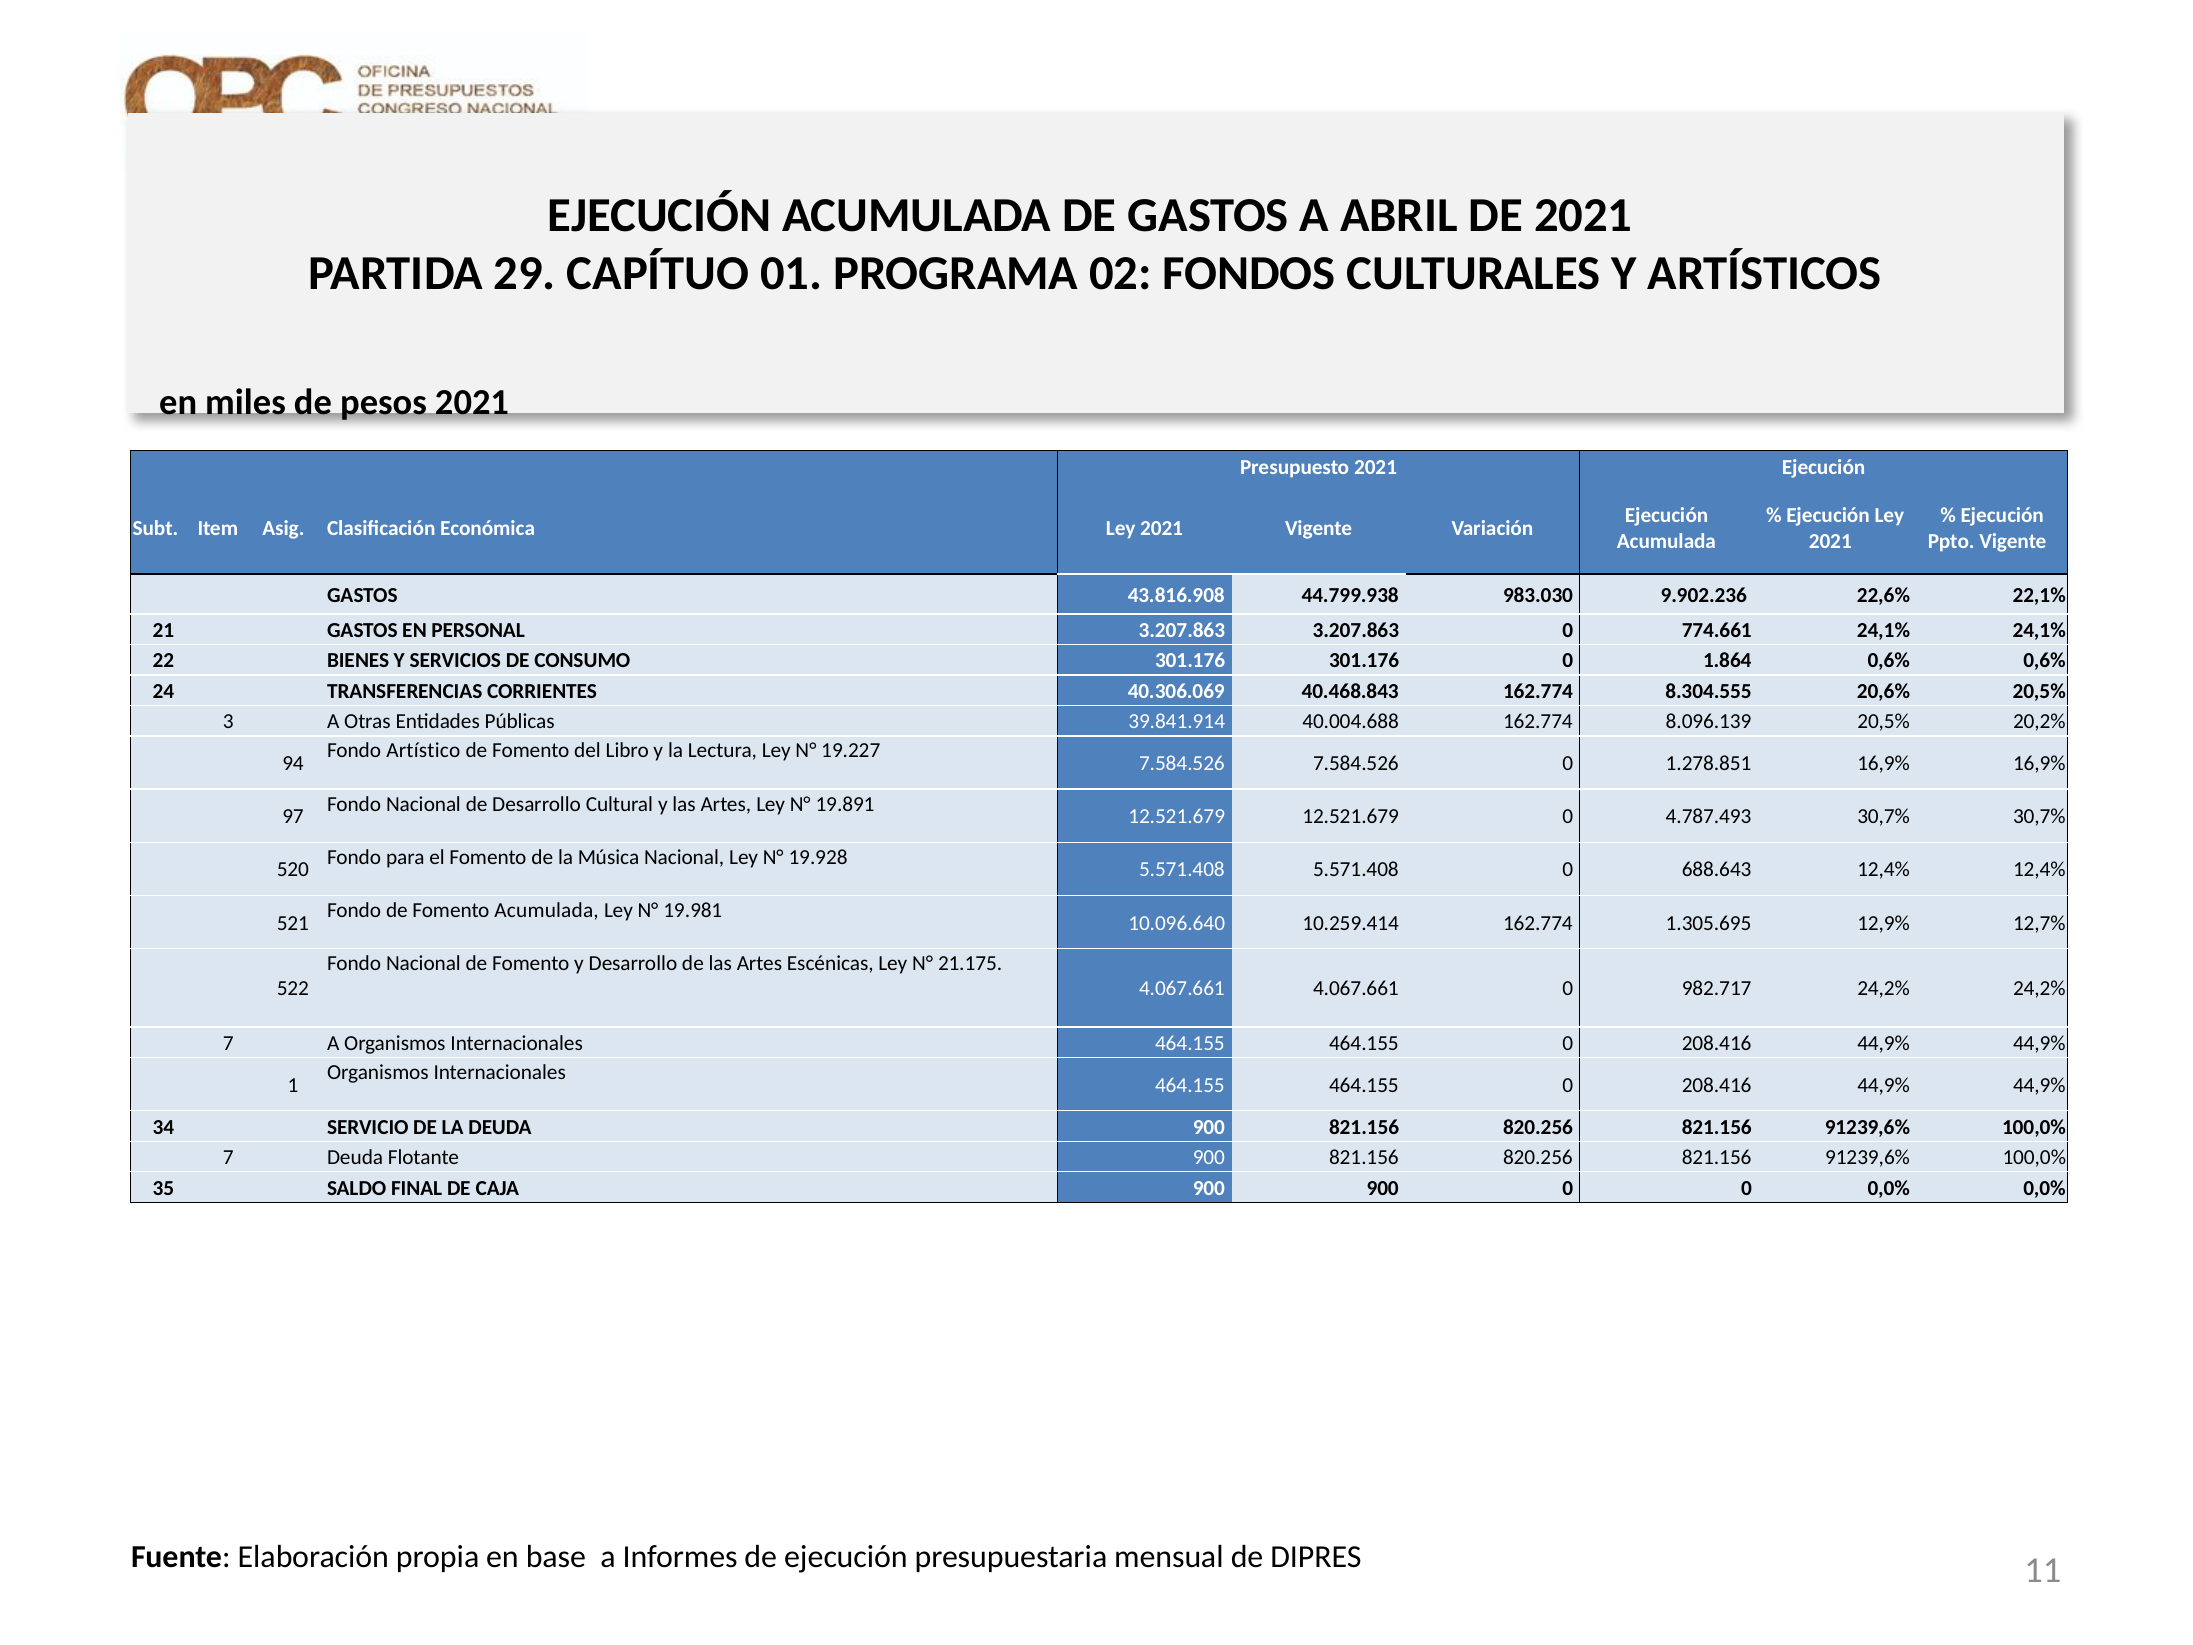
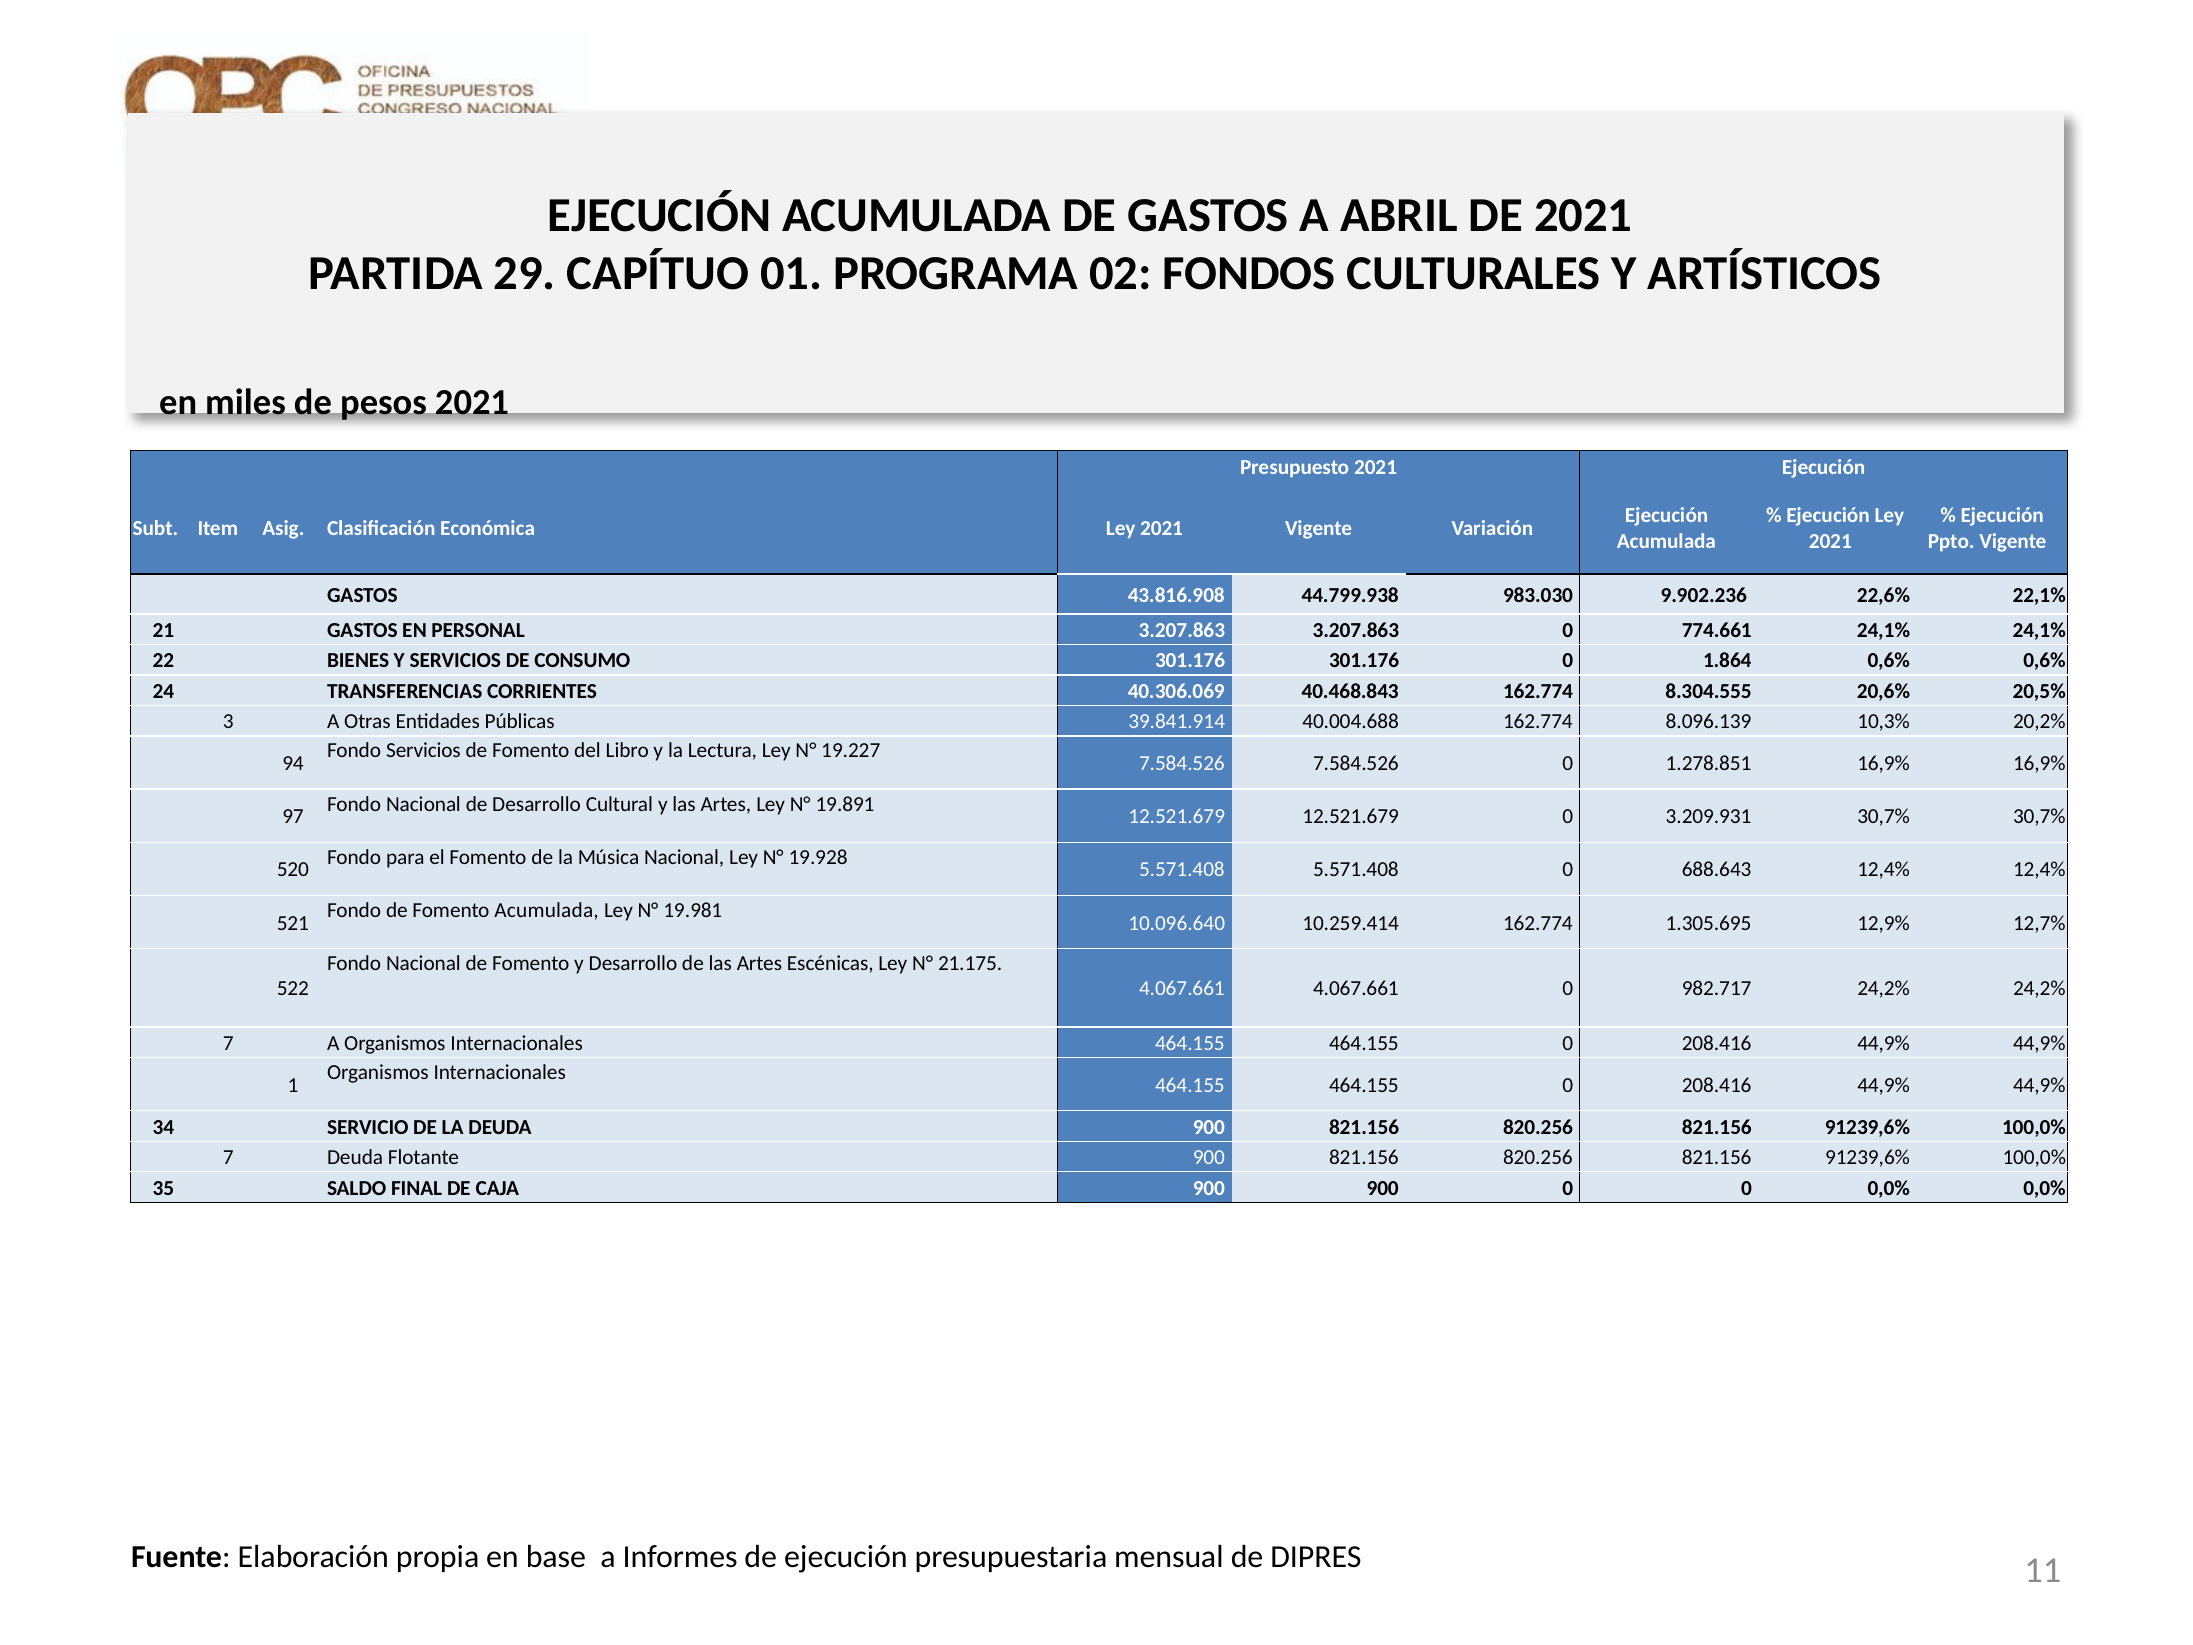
8.096.139 20,5%: 20,5% -> 10,3%
Fondo Artístico: Artístico -> Servicios
4.787.493: 4.787.493 -> 3.209.931
